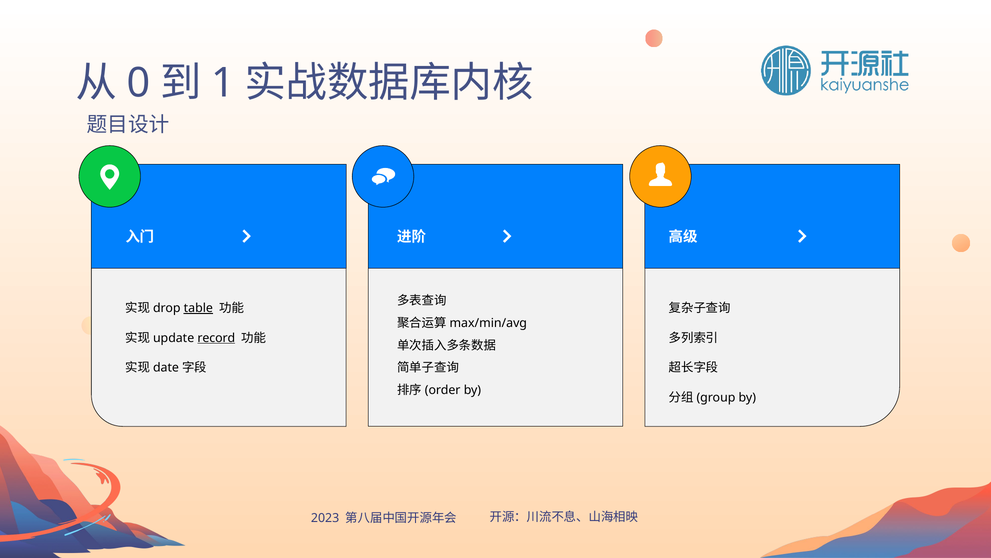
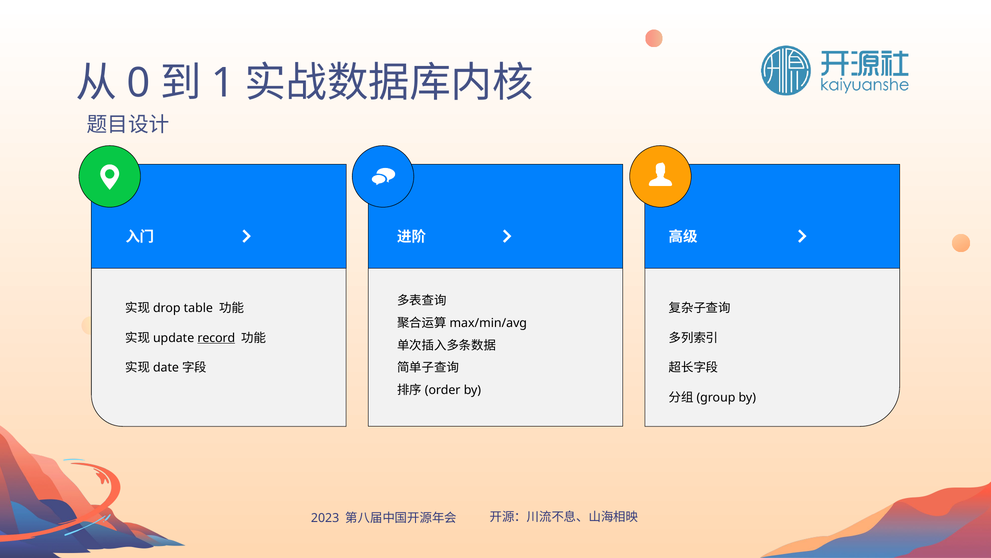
table underline: present -> none
